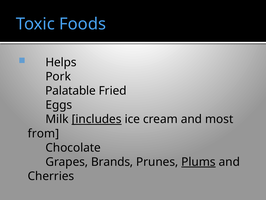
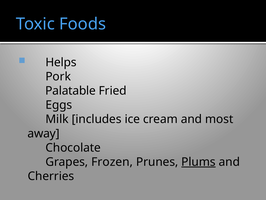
includes underline: present -> none
from: from -> away
Brands: Brands -> Frozen
